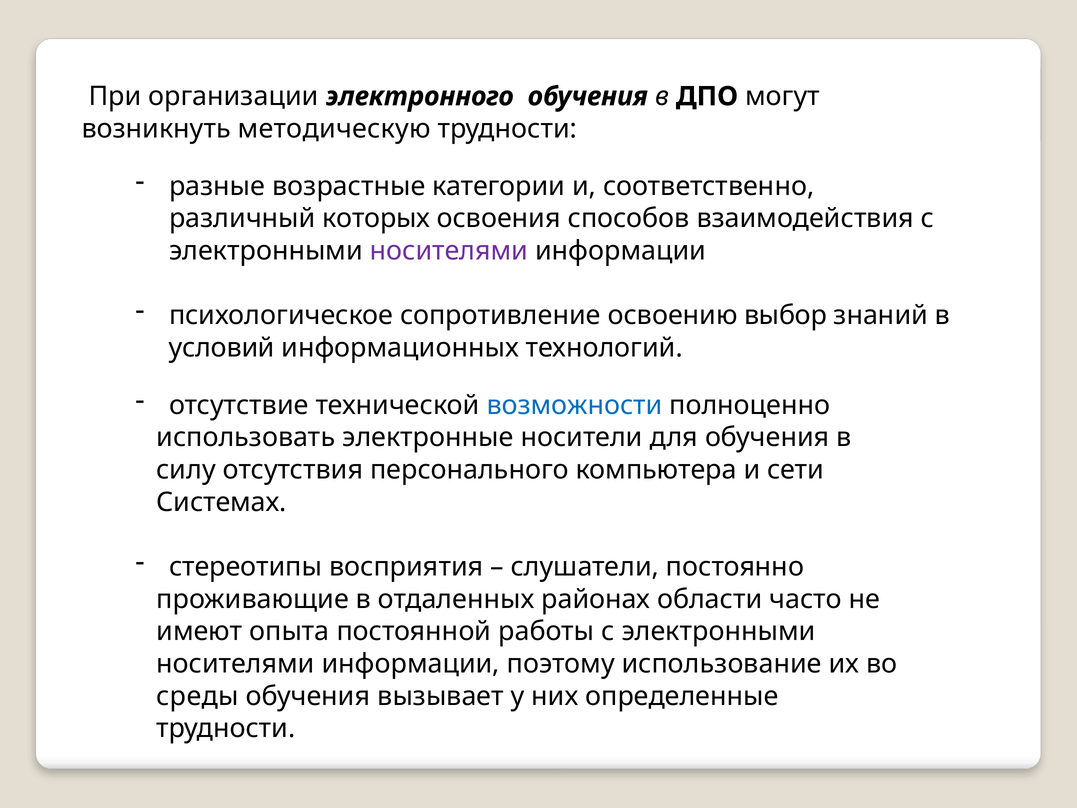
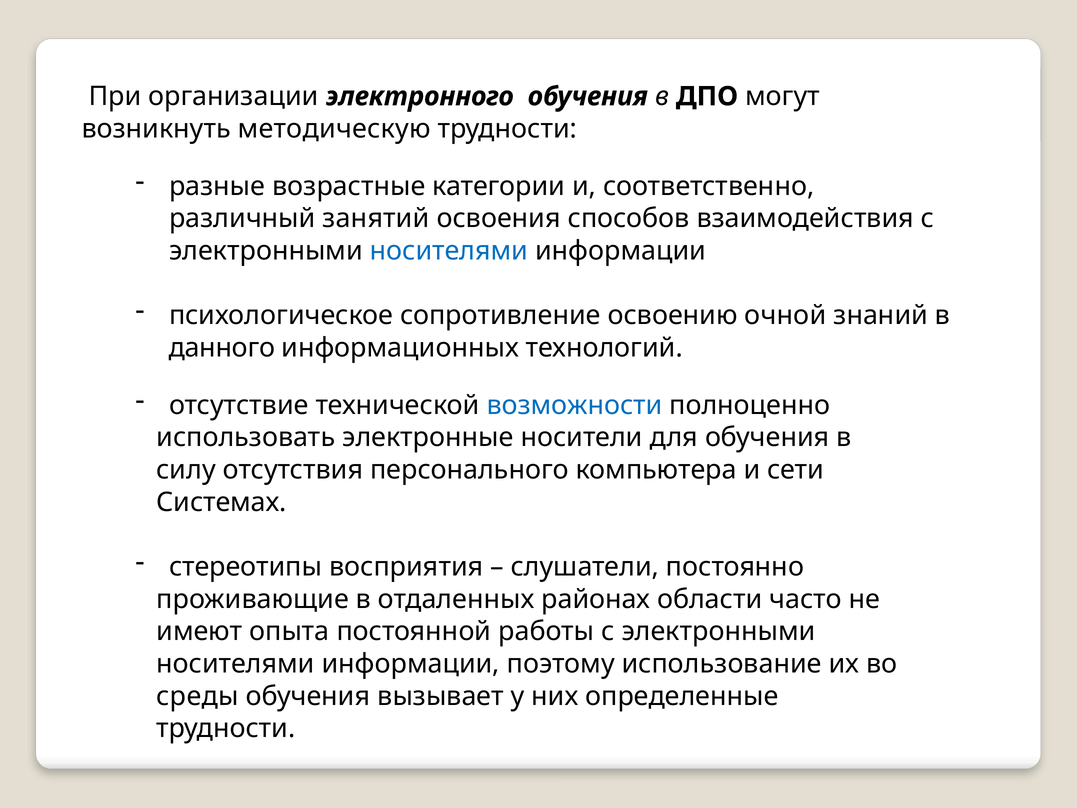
которых: которых -> занятий
носителями at (449, 251) colour: purple -> blue
выбор: выбор -> очной
условий: условий -> данного
